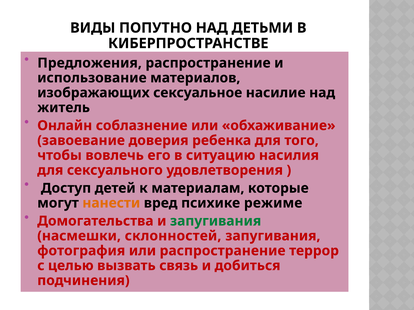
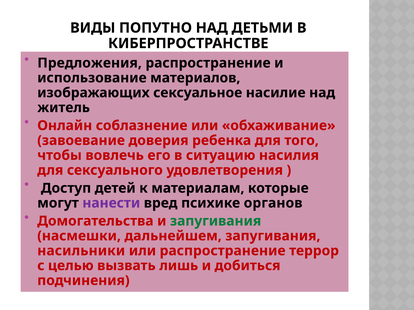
нанести colour: orange -> purple
режиме: режиме -> органов
склонностей: склонностей -> дальнейшем
фотография: фотография -> насильники
связь: связь -> лишь
